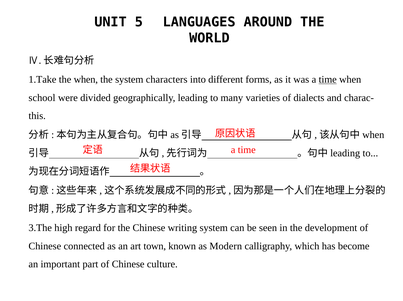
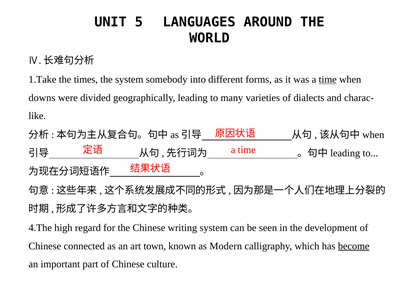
the when: when -> times
characters: characters -> somebody
school: school -> downs
this: this -> like
3.The: 3.The -> 4.The
become underline: none -> present
